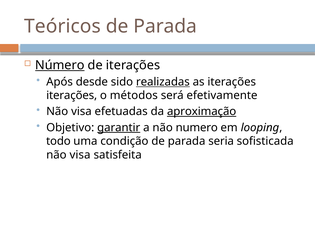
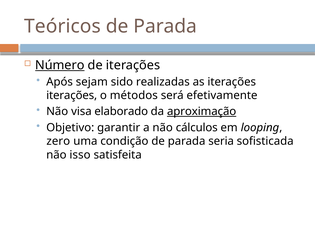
desde: desde -> sejam
realizadas underline: present -> none
efetuadas: efetuadas -> elaborado
garantir underline: present -> none
numero: numero -> cálculos
todo: todo -> zero
visa at (80, 155): visa -> isso
